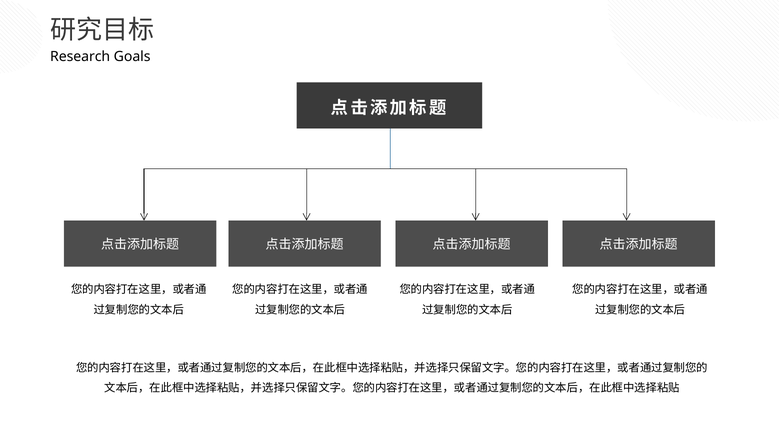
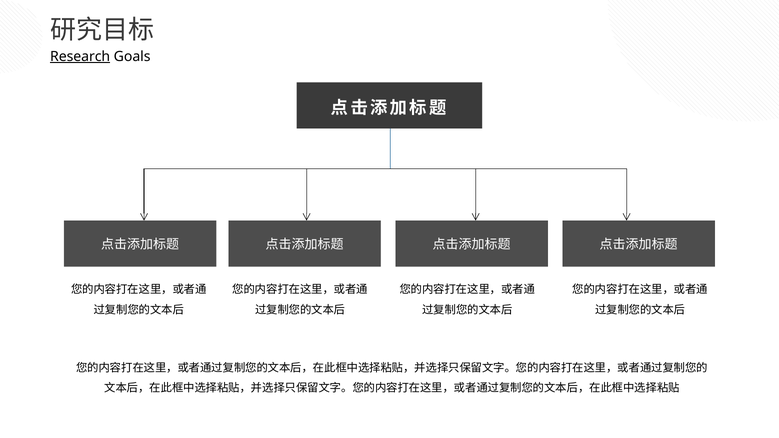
Research underline: none -> present
